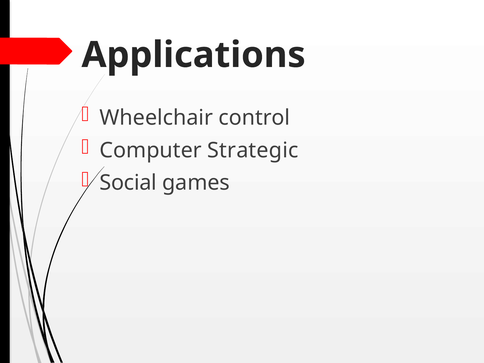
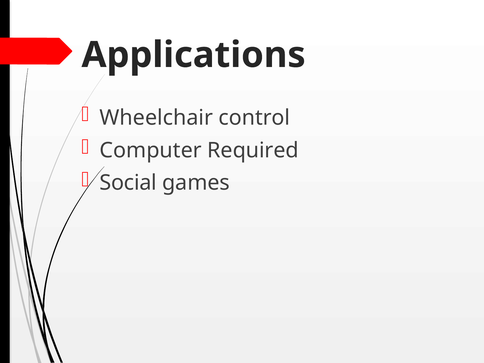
Strategic: Strategic -> Required
